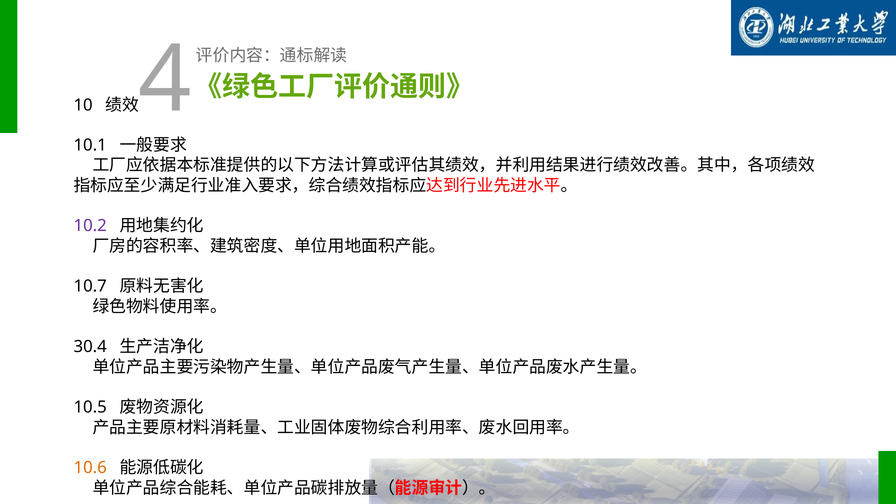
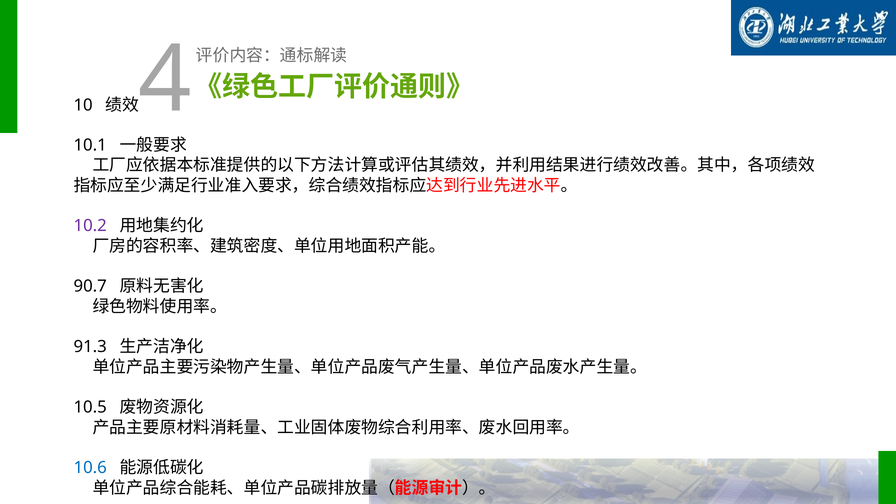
10.7: 10.7 -> 90.7
30.4: 30.4 -> 91.3
10.6 colour: orange -> blue
